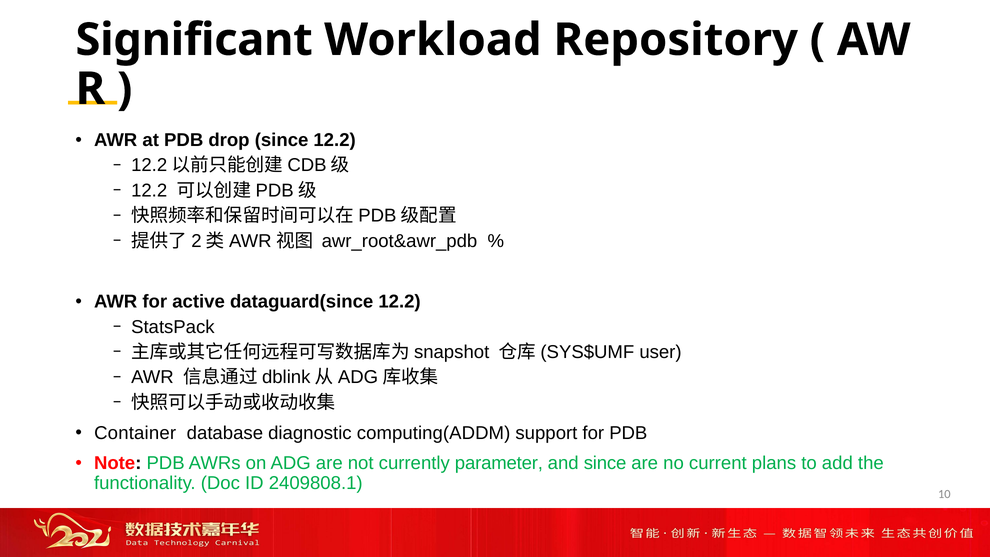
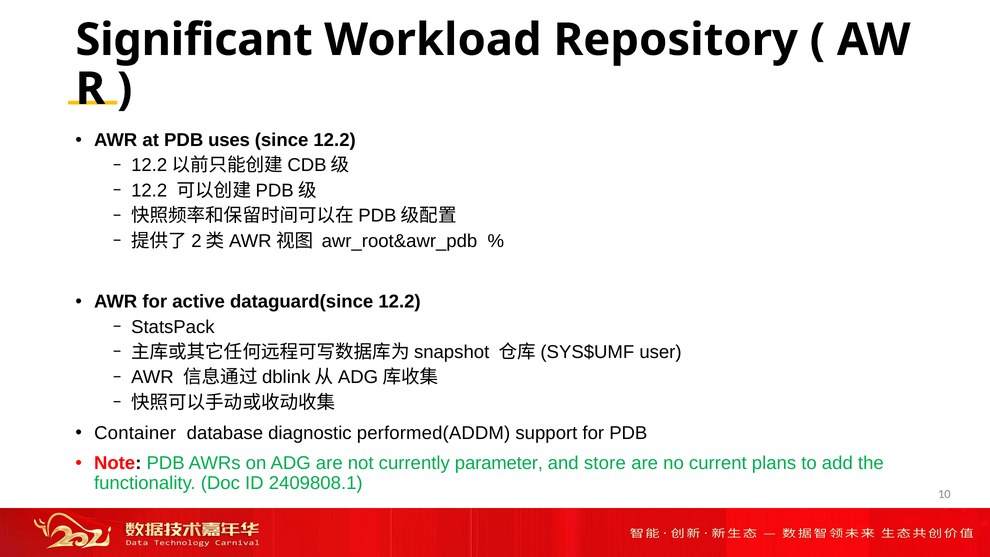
drop: drop -> uses
computing(ADDM: computing(ADDM -> performed(ADDM
and since: since -> store
